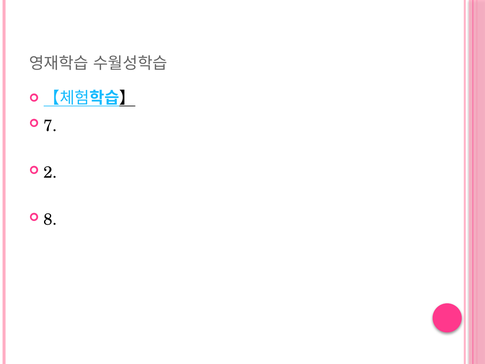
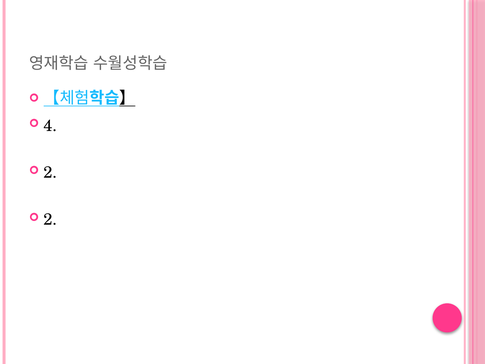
7: 7 -> 4
8 at (50, 219): 8 -> 2
